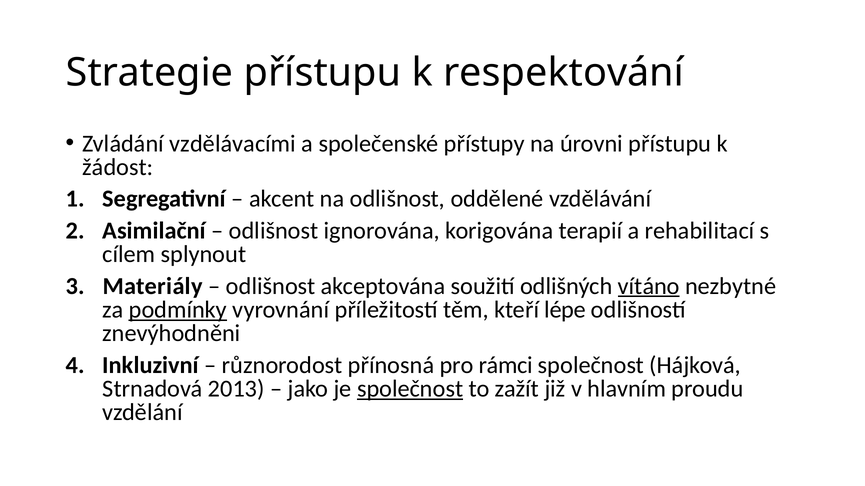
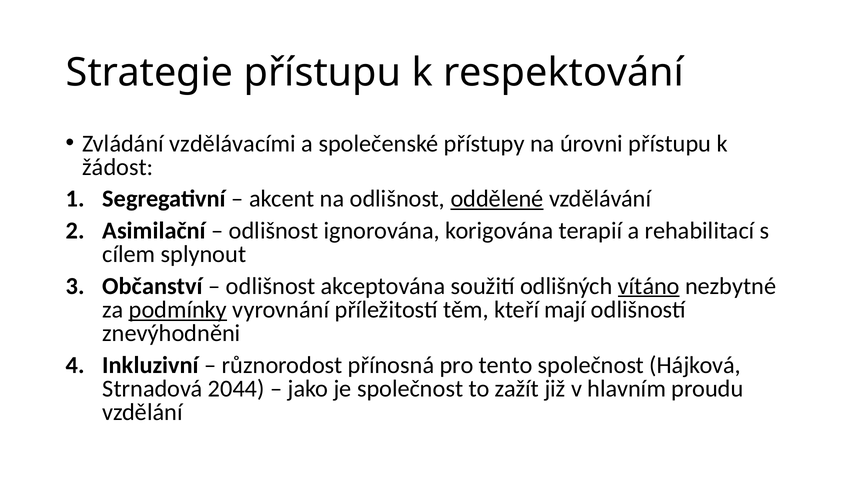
oddělené underline: none -> present
Materiály: Materiály -> Občanství
lépe: lépe -> mají
rámci: rámci -> tento
2013: 2013 -> 2044
společnost at (410, 389) underline: present -> none
